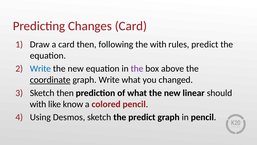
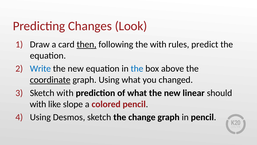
Changes Card: Card -> Look
then at (87, 44) underline: none -> present
the at (137, 68) colour: purple -> blue
graph Write: Write -> Using
Sketch then: then -> with
know: know -> slope
the predict: predict -> change
